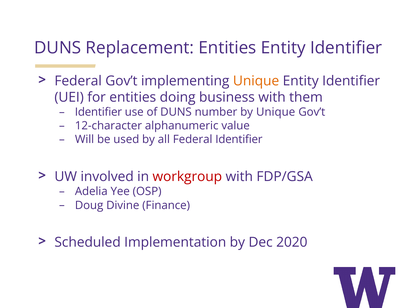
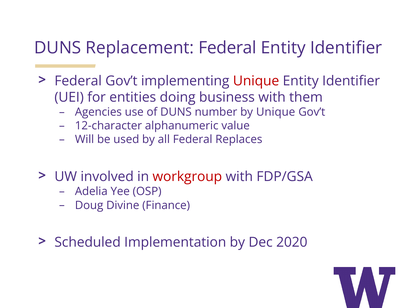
Replacement Entities: Entities -> Federal
Unique at (256, 81) colour: orange -> red
Identifier at (98, 112): Identifier -> Agencies
Federal Identifier: Identifier -> Replaces
